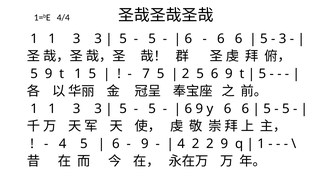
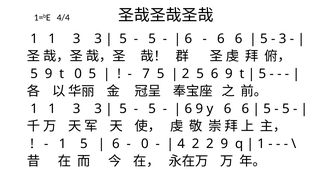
t 1: 1 -> 0
4 at (63, 144): 4 -> 1
9 at (145, 144): 9 -> 0
